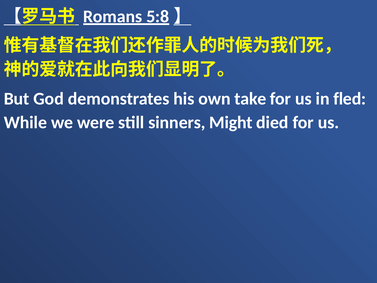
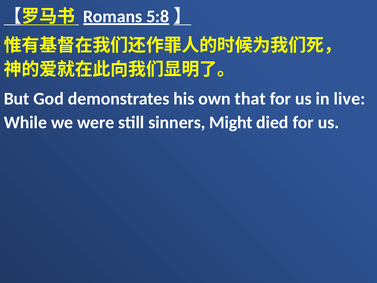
take: take -> that
fled: fled -> live
